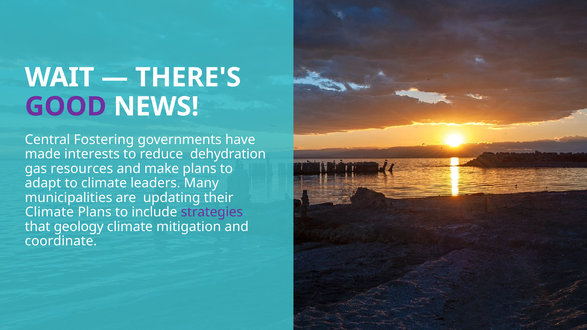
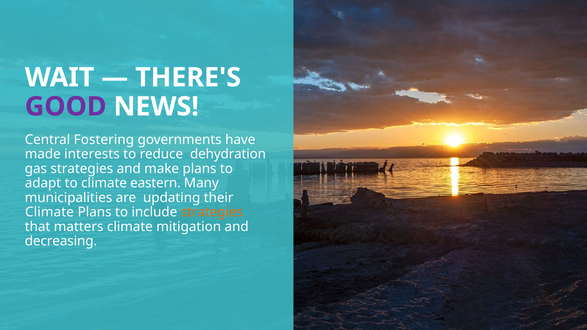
gas resources: resources -> strategies
leaders: leaders -> eastern
strategies at (212, 212) colour: purple -> orange
geology: geology -> matters
coordinate: coordinate -> decreasing
